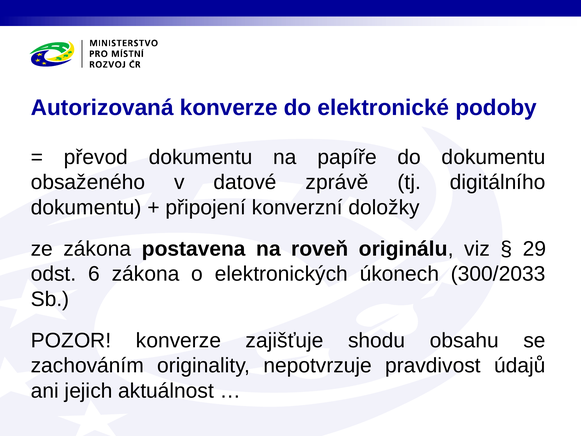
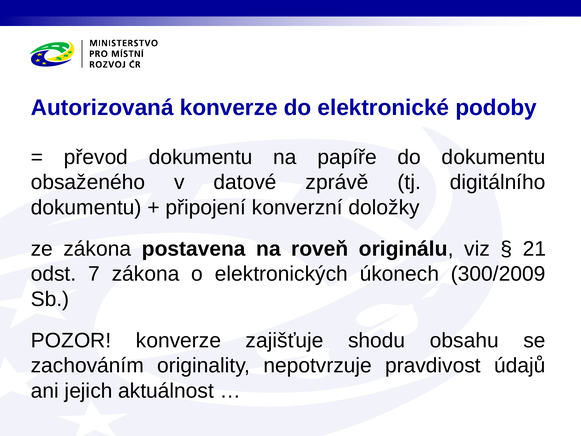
29: 29 -> 21
6: 6 -> 7
300/2033: 300/2033 -> 300/2009
